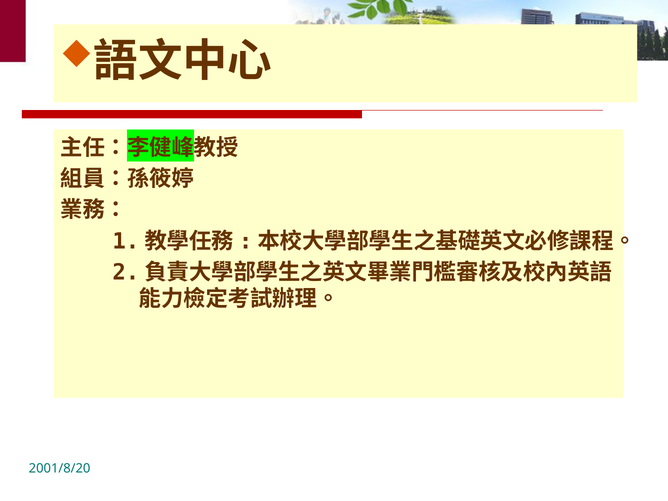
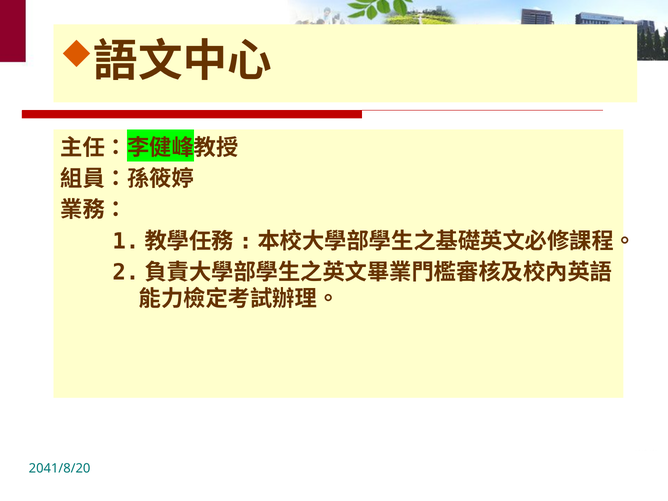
2001/8/20: 2001/8/20 -> 2041/8/20
